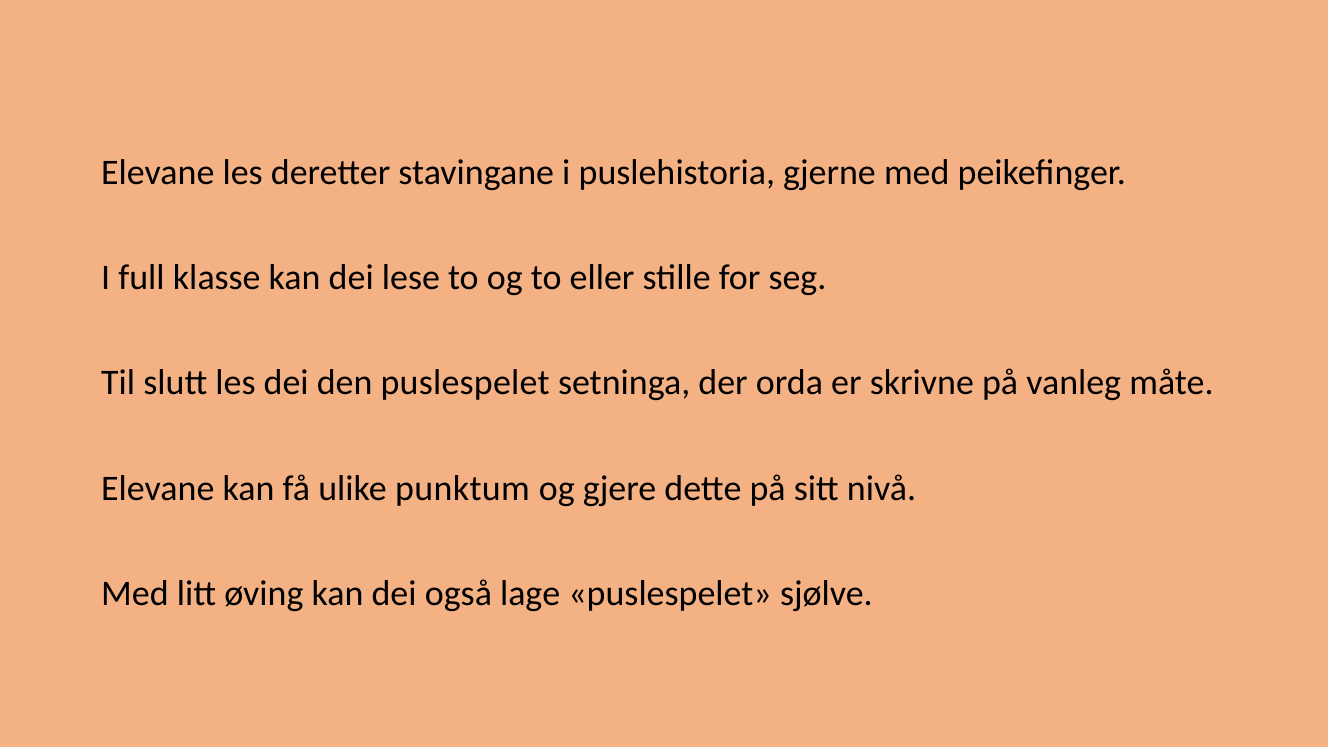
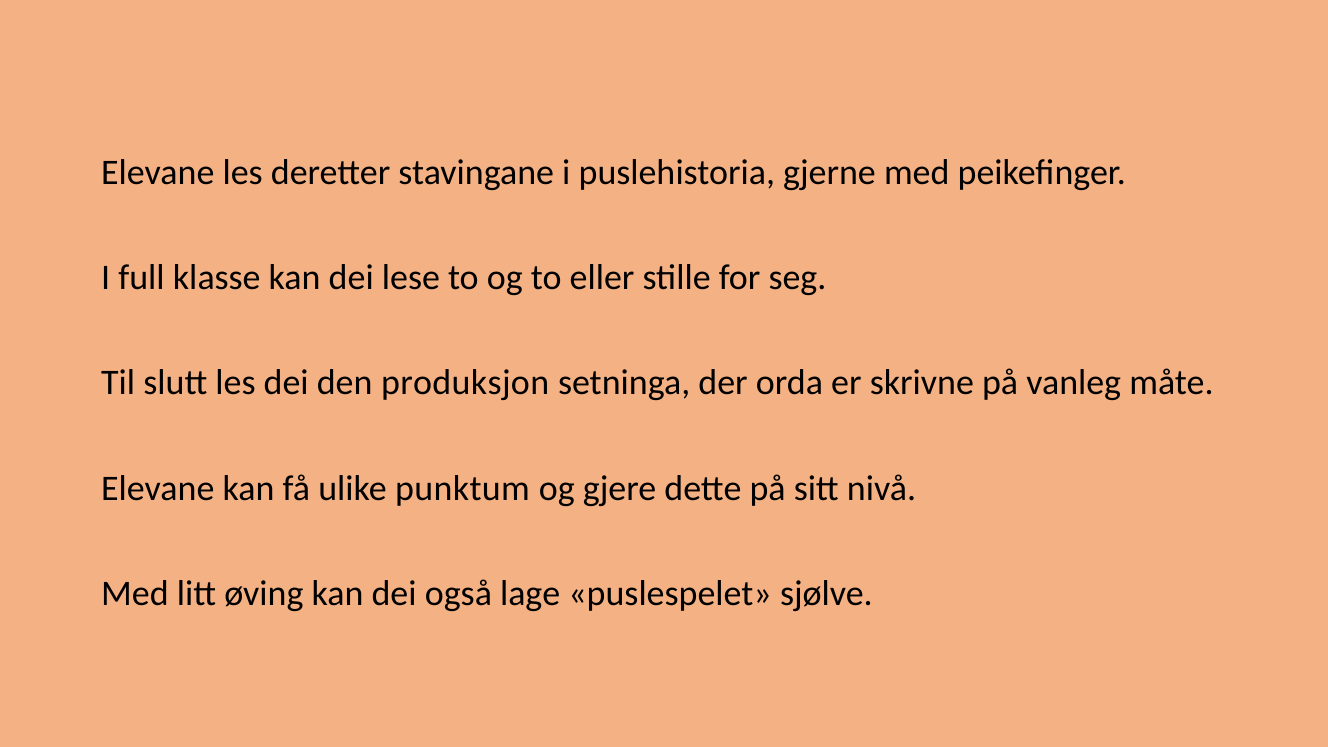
den puslespelet: puslespelet -> produksjon
